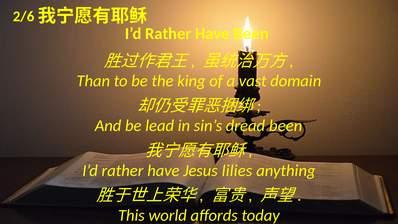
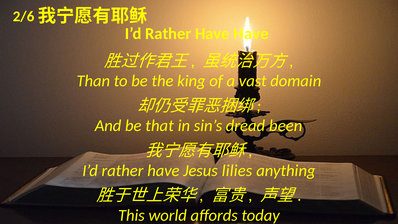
Have Been: Been -> Have
lead: lead -> that
